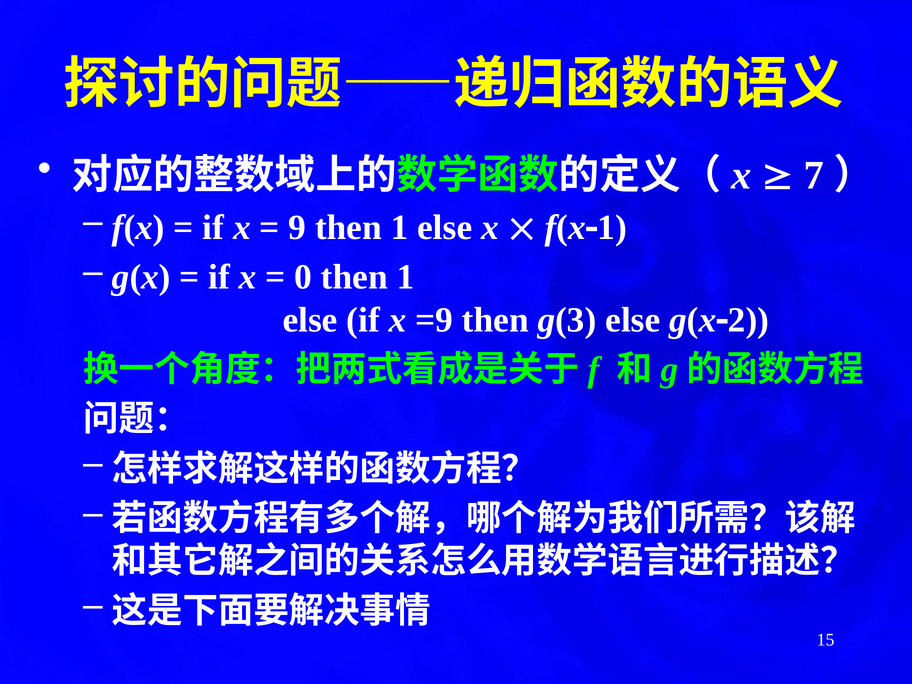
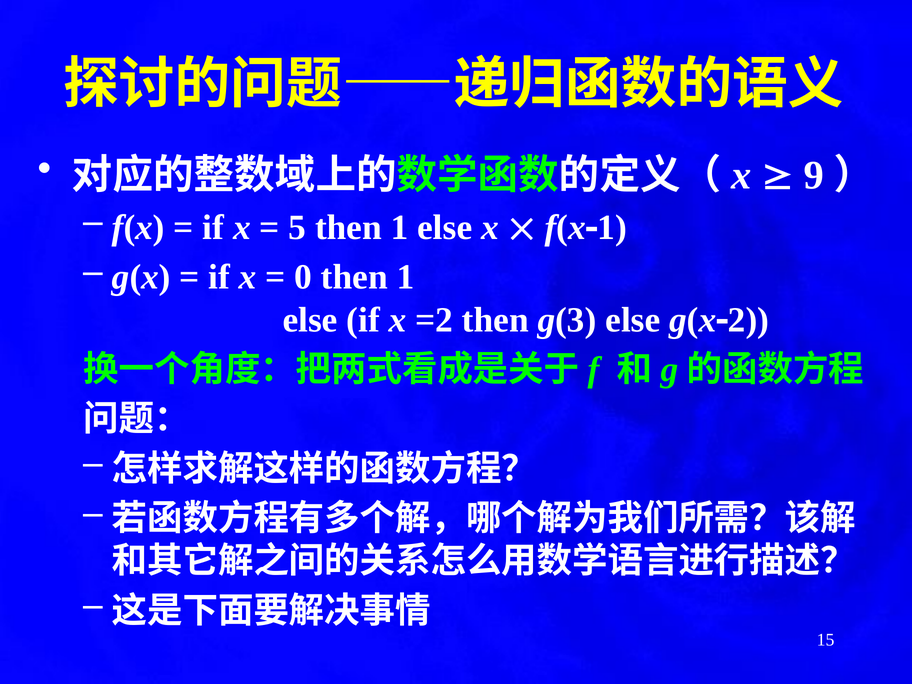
7: 7 -> 9
9: 9 -> 5
=9: =9 -> =2
